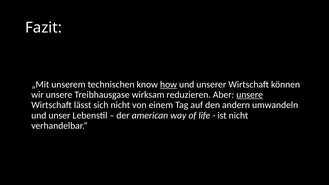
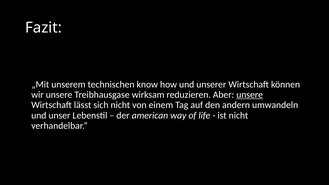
how underline: present -> none
